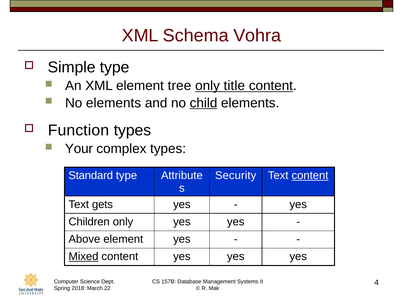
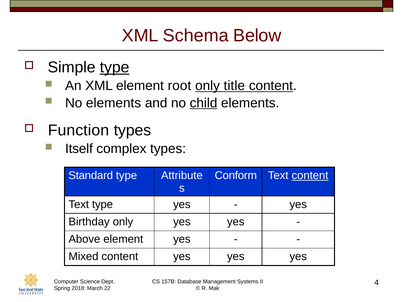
Vohra: Vohra -> Below
type at (115, 67) underline: none -> present
tree: tree -> root
Your: Your -> Itself
Security: Security -> Conform
Text gets: gets -> type
Children: Children -> Birthday
Mixed underline: present -> none
